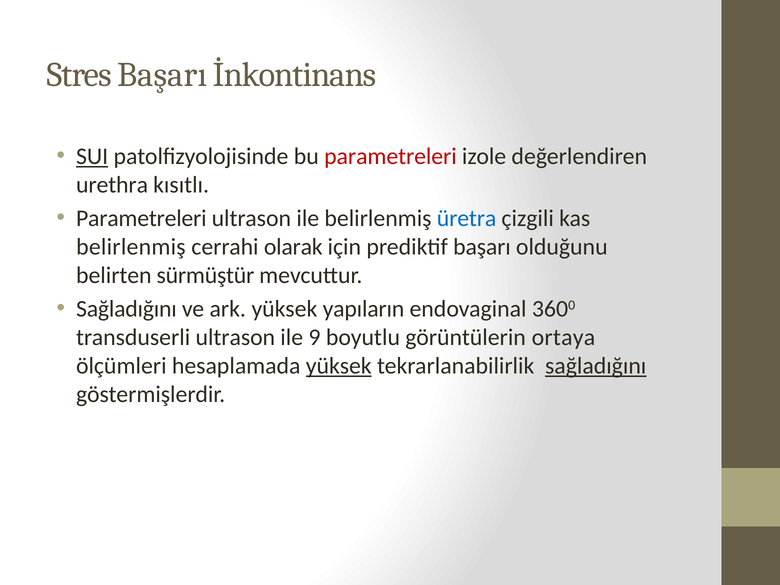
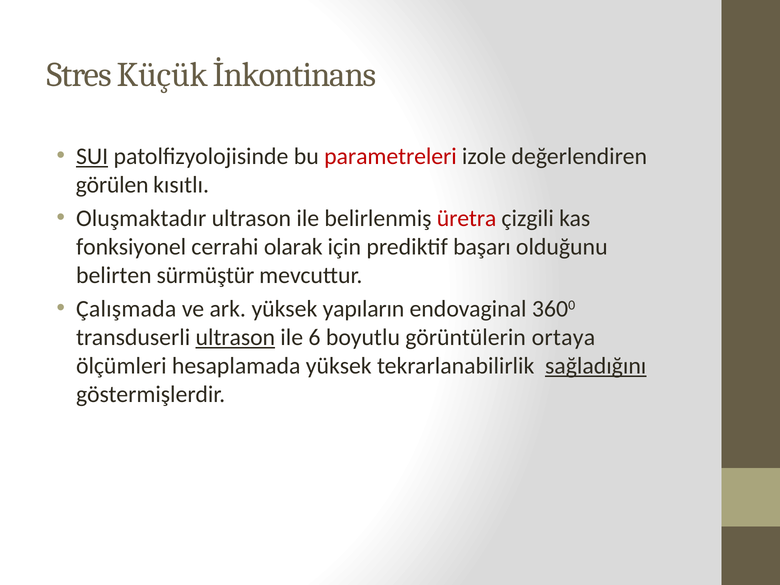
Stres Başarı: Başarı -> Küçük
urethra: urethra -> görülen
Parametreleri at (141, 218): Parametreleri -> Oluşmaktadır
üretra colour: blue -> red
belirlenmiş at (131, 247): belirlenmiş -> fonksiyonel
Sağladığını at (126, 309): Sağladığını -> Çalışmada
ultrason at (235, 337) underline: none -> present
9: 9 -> 6
yüksek at (339, 366) underline: present -> none
